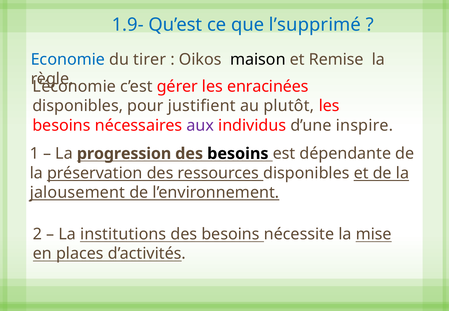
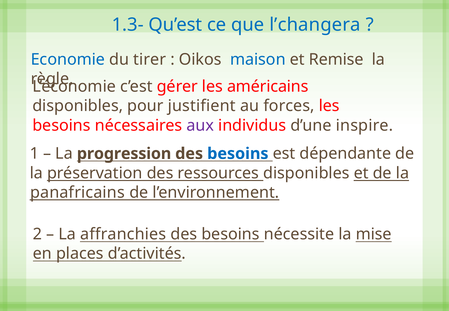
1.9-: 1.9- -> 1.3-
l’supprimé: l’supprimé -> l’changera
maison colour: black -> blue
enracinées: enracinées -> américains
plutôt: plutôt -> forces
besoins at (238, 154) colour: black -> blue
jalousement: jalousement -> panafricains
institutions: institutions -> affranchies
